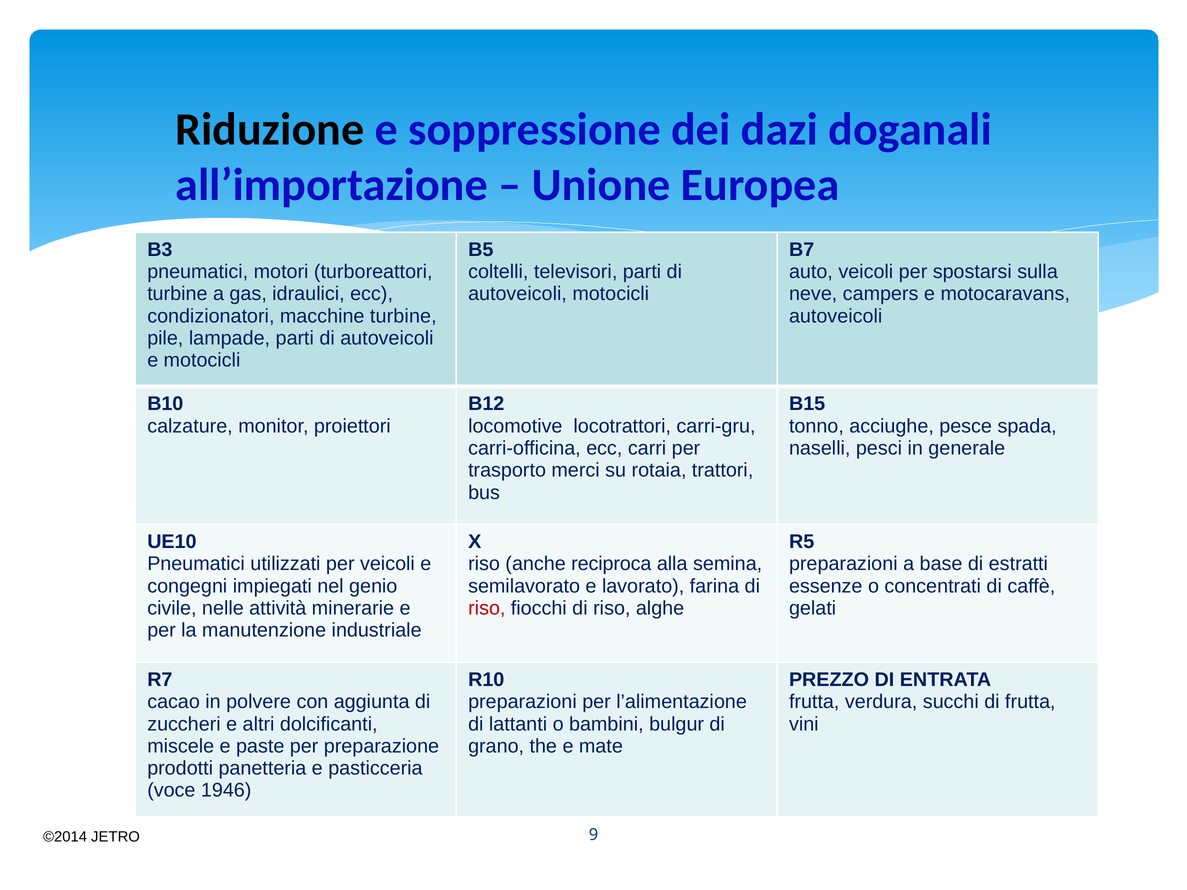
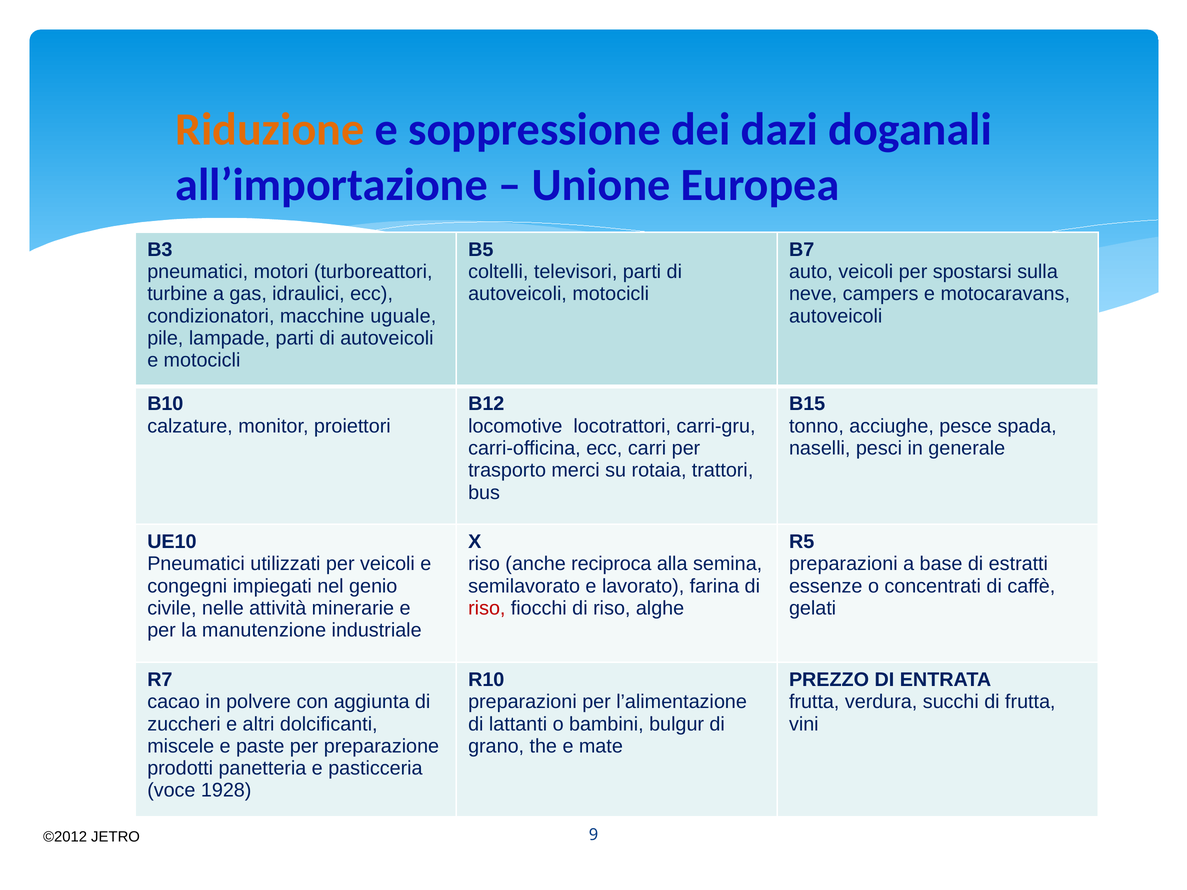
Riduzione colour: black -> orange
macchine turbine: turbine -> uguale
1946: 1946 -> 1928
©2014: ©2014 -> ©2012
